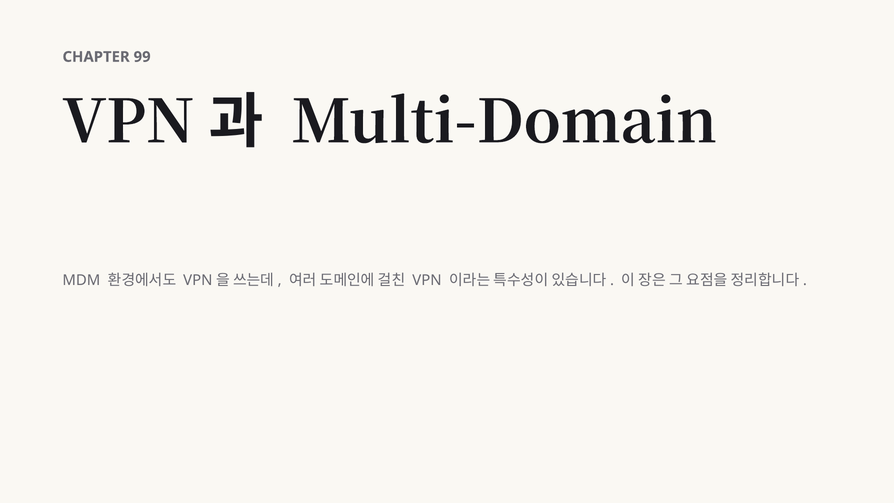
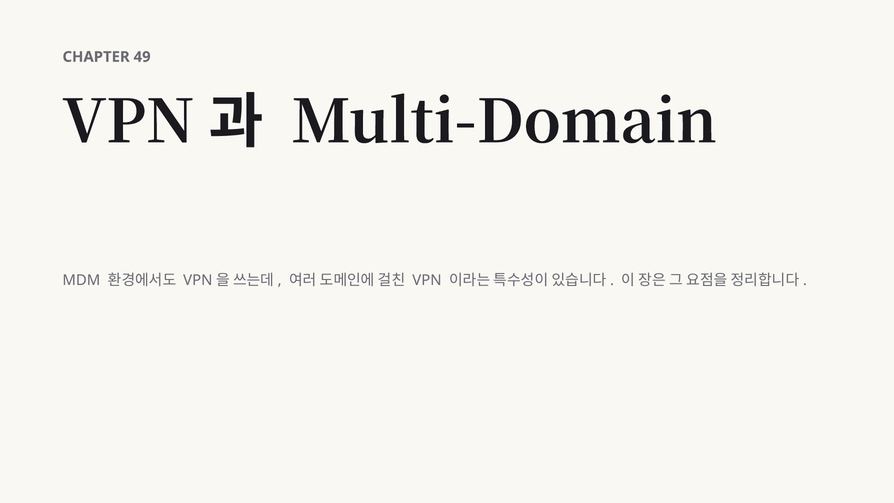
99: 99 -> 49
